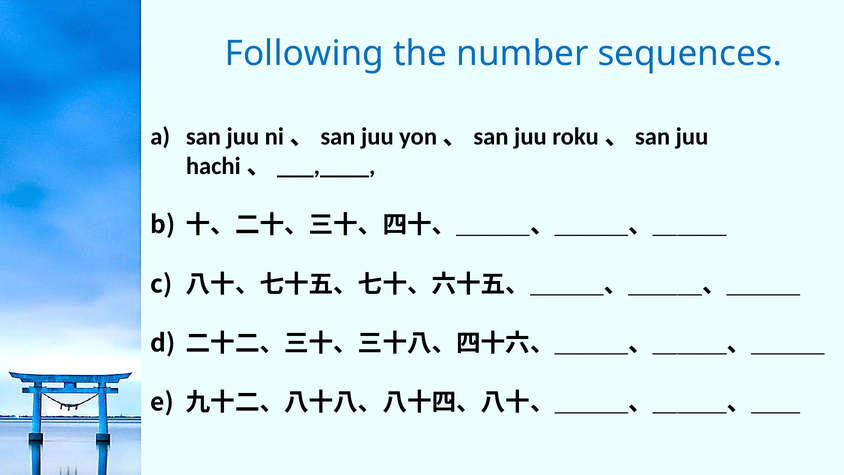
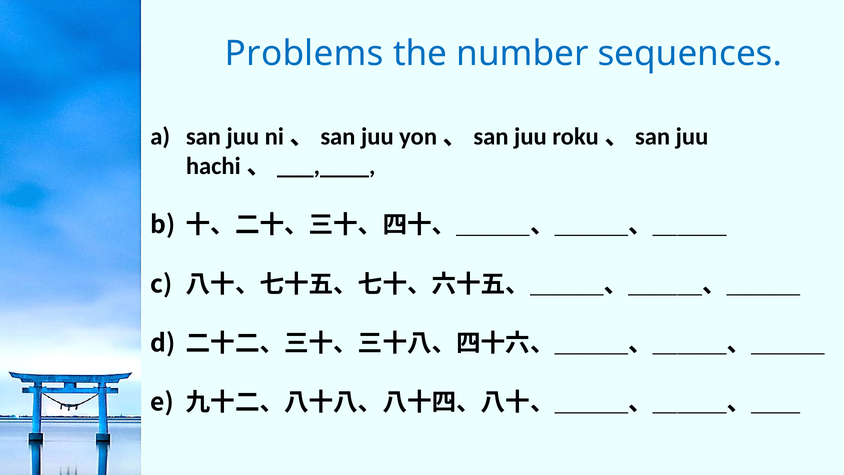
Following: Following -> Problems
